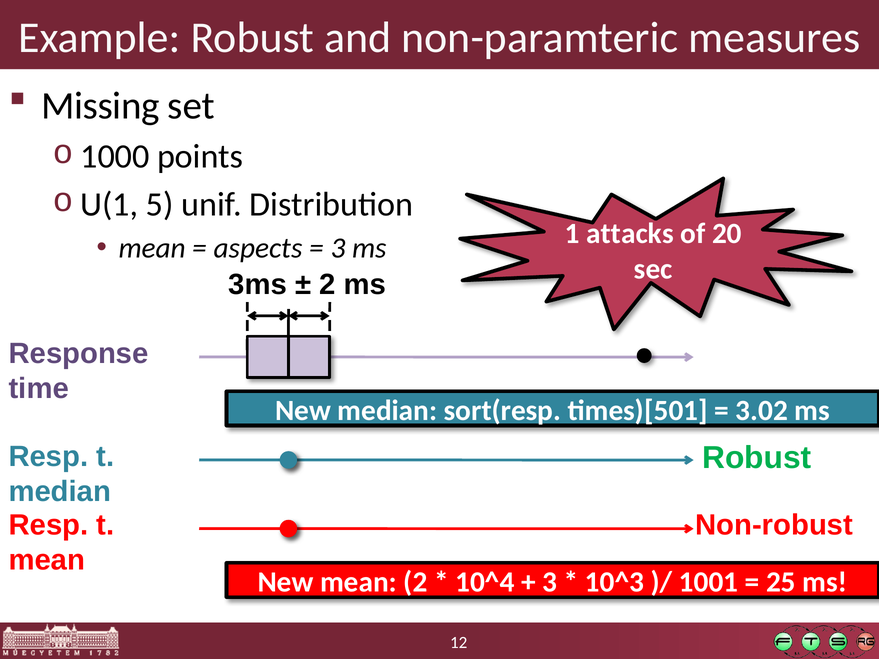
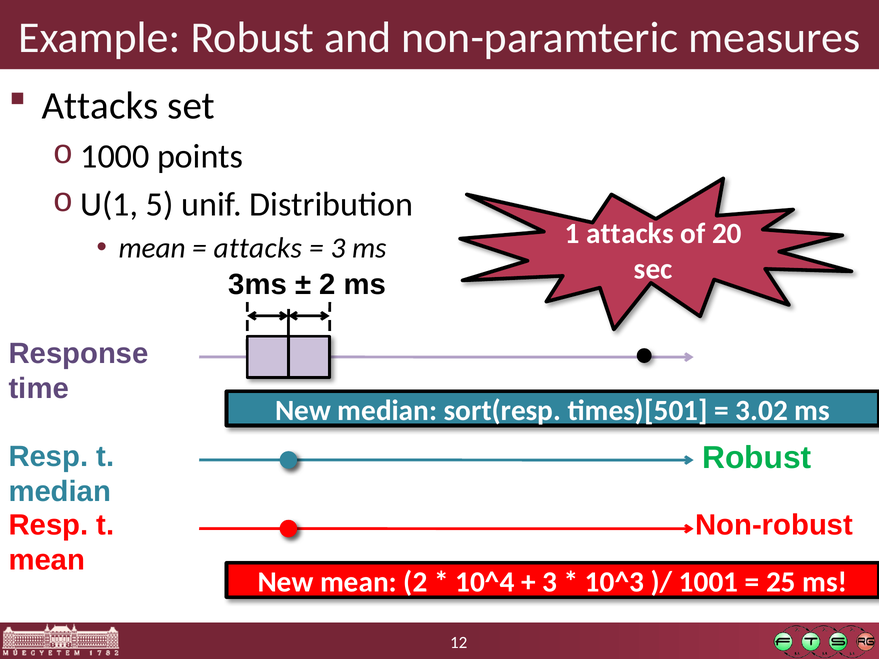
Missing at (100, 106): Missing -> Attacks
aspects at (258, 248): aspects -> attacks
